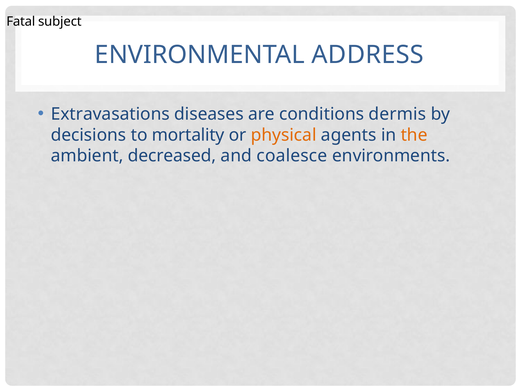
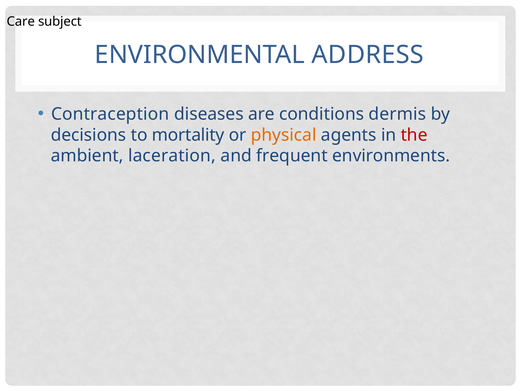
Fatal: Fatal -> Care
Extravasations: Extravasations -> Contraception
the colour: orange -> red
decreased: decreased -> laceration
coalesce: coalesce -> frequent
